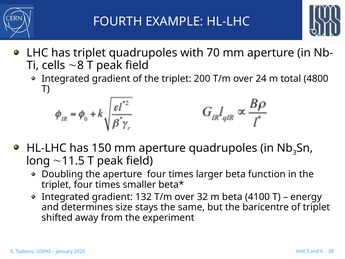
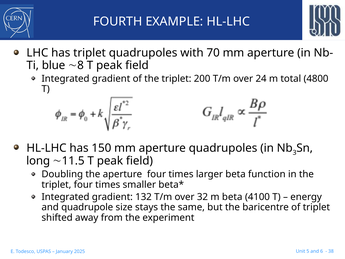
cells: cells -> blue
determines: determines -> quadrupole
